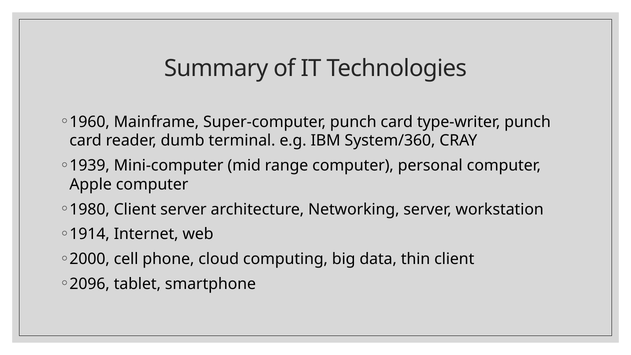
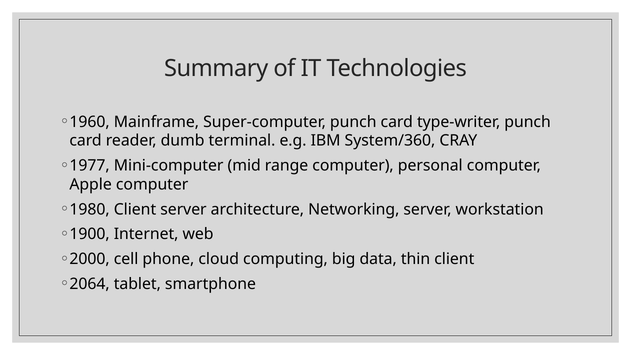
1939: 1939 -> 1977
1914: 1914 -> 1900
2096: 2096 -> 2064
